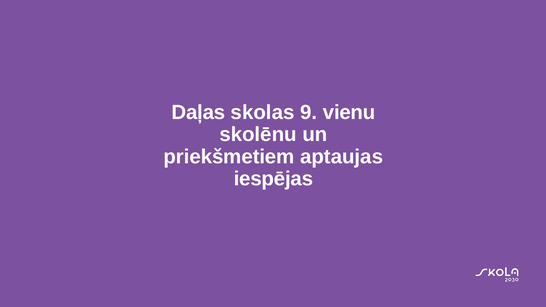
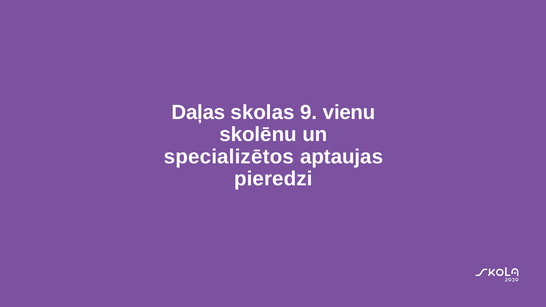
priekšmetiem: priekšmetiem -> specializētos
iespējas: iespējas -> pieredzi
